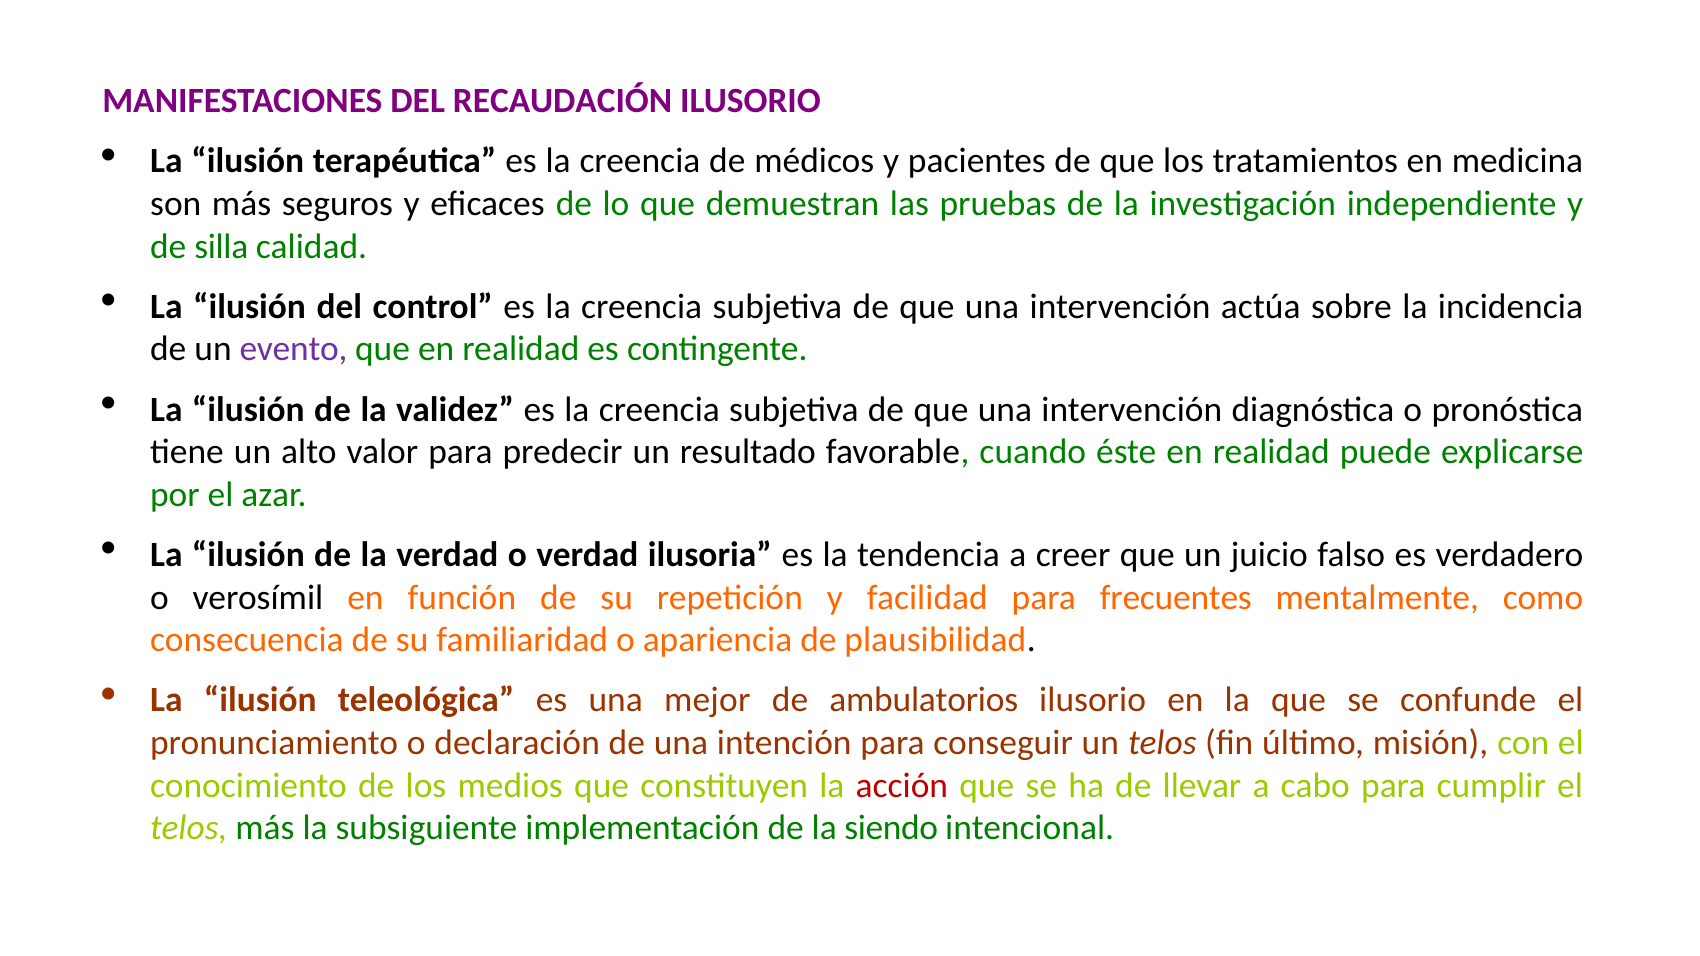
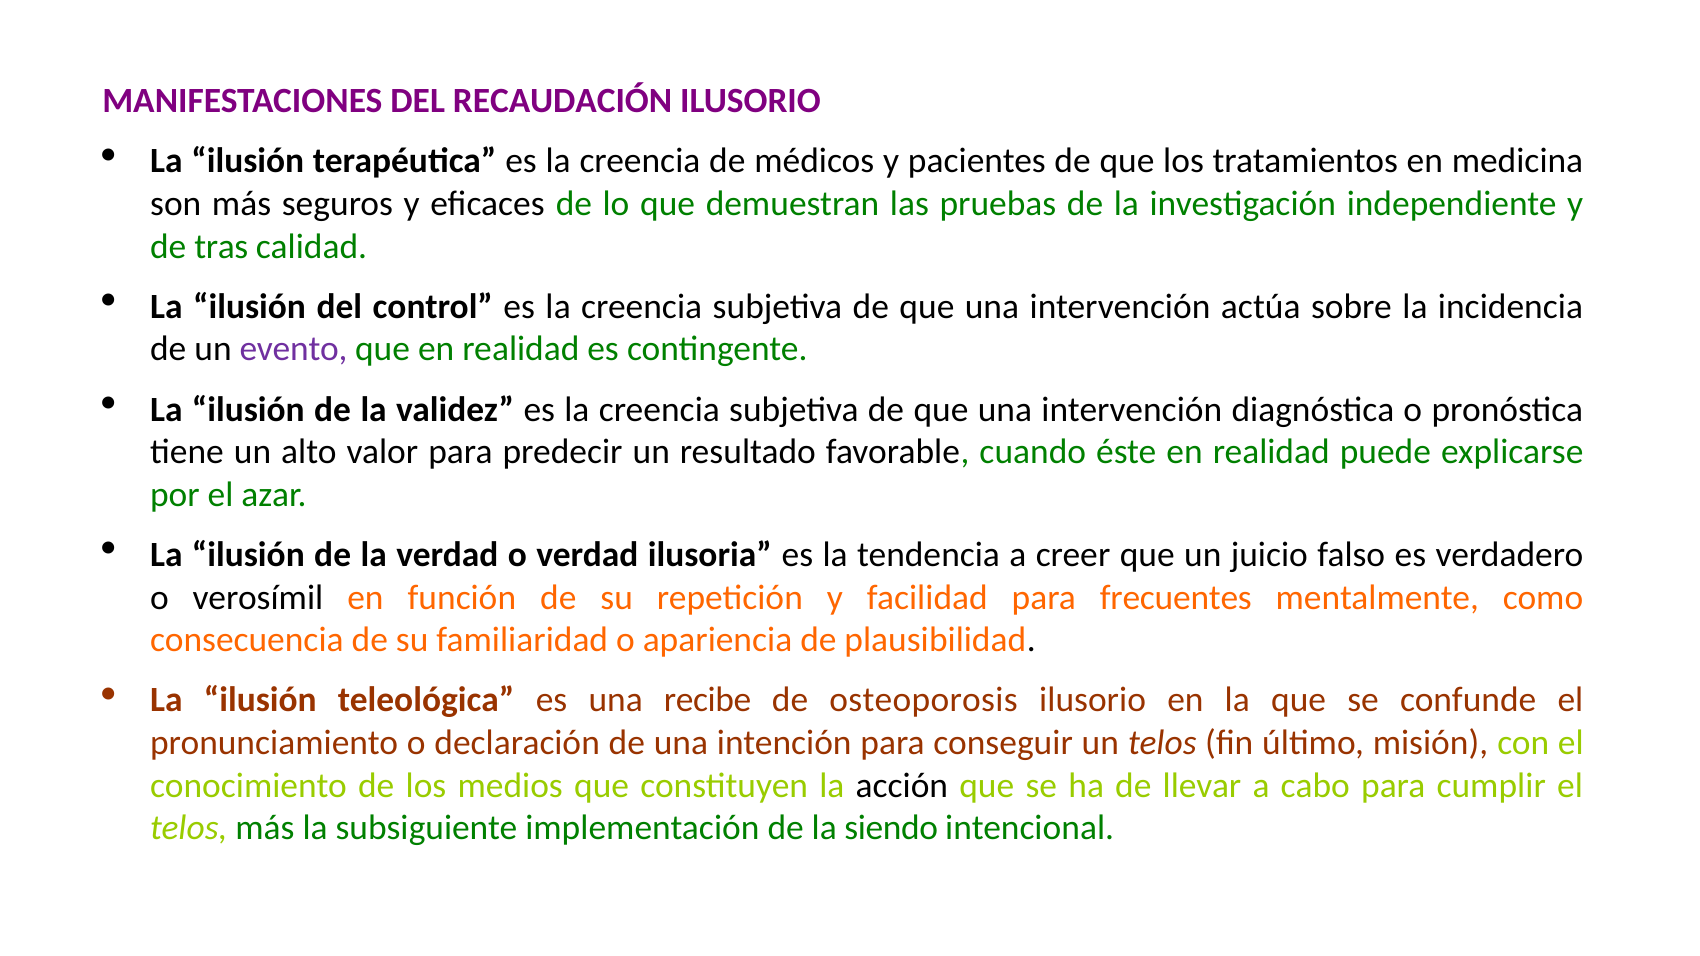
silla: silla -> tras
mejor: mejor -> recibe
ambulatorios: ambulatorios -> osteoporosis
acción colour: red -> black
